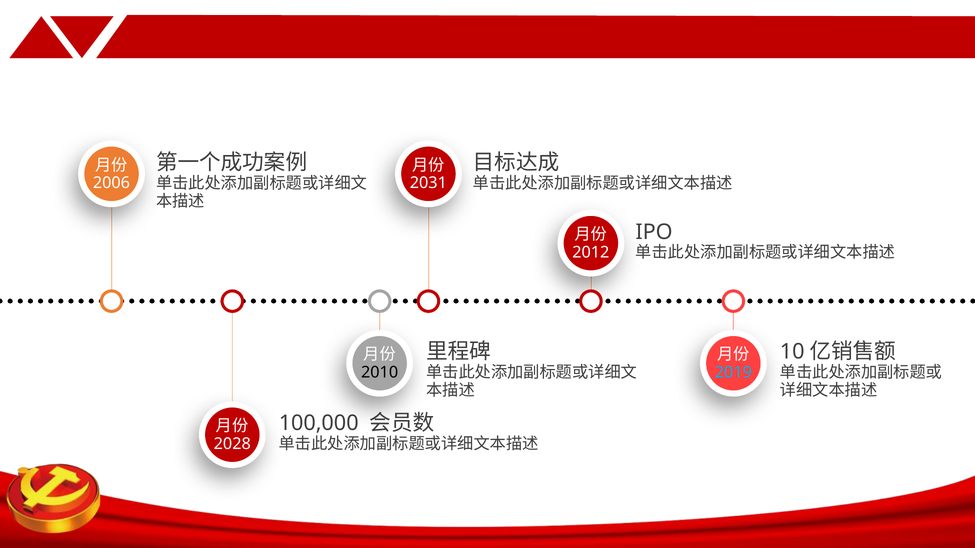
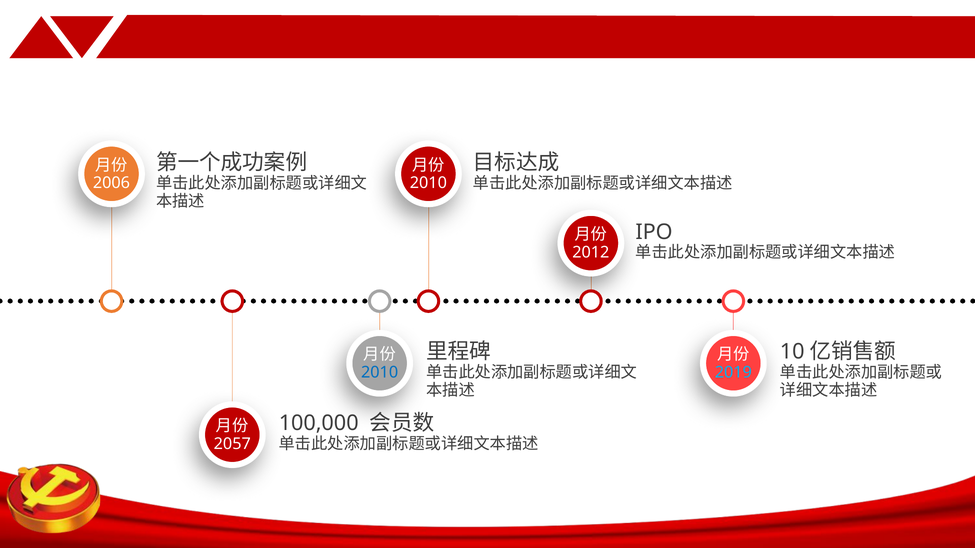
2031 at (428, 183): 2031 -> 2010
2010 at (380, 373) colour: black -> blue
2028: 2028 -> 2057
